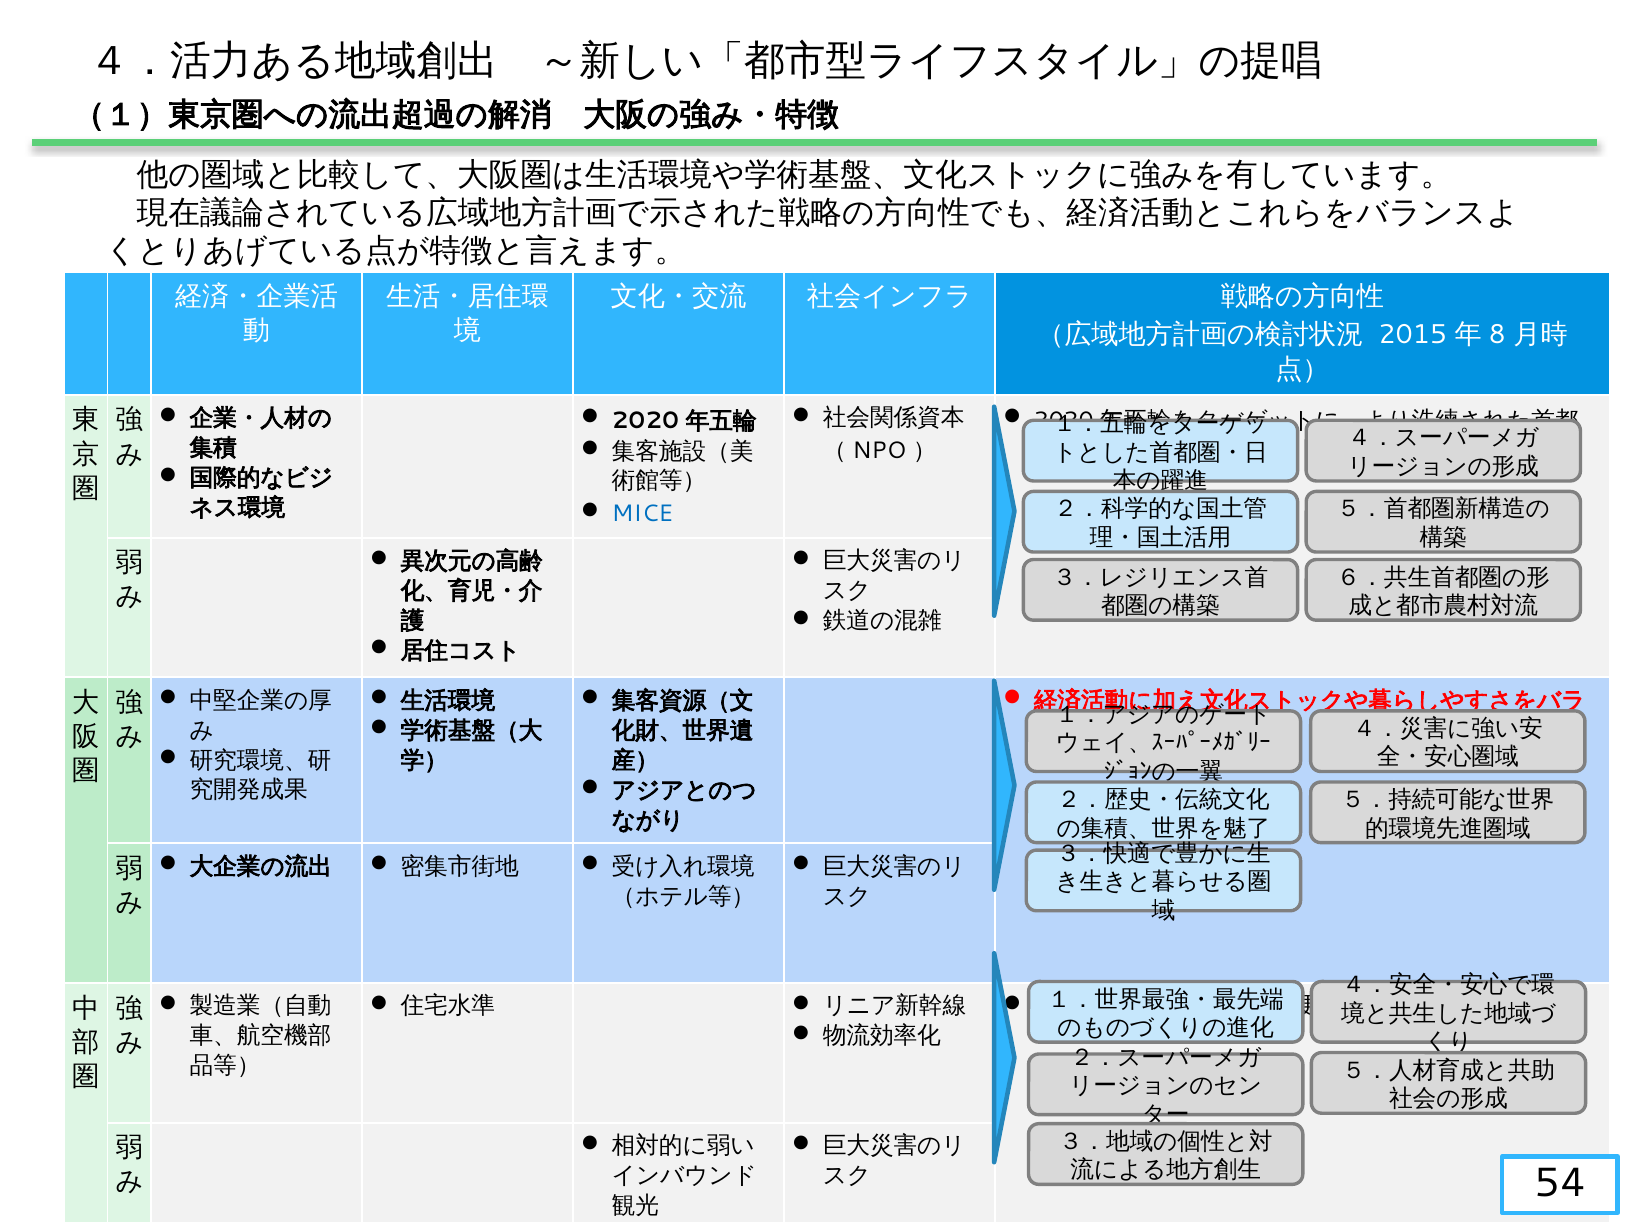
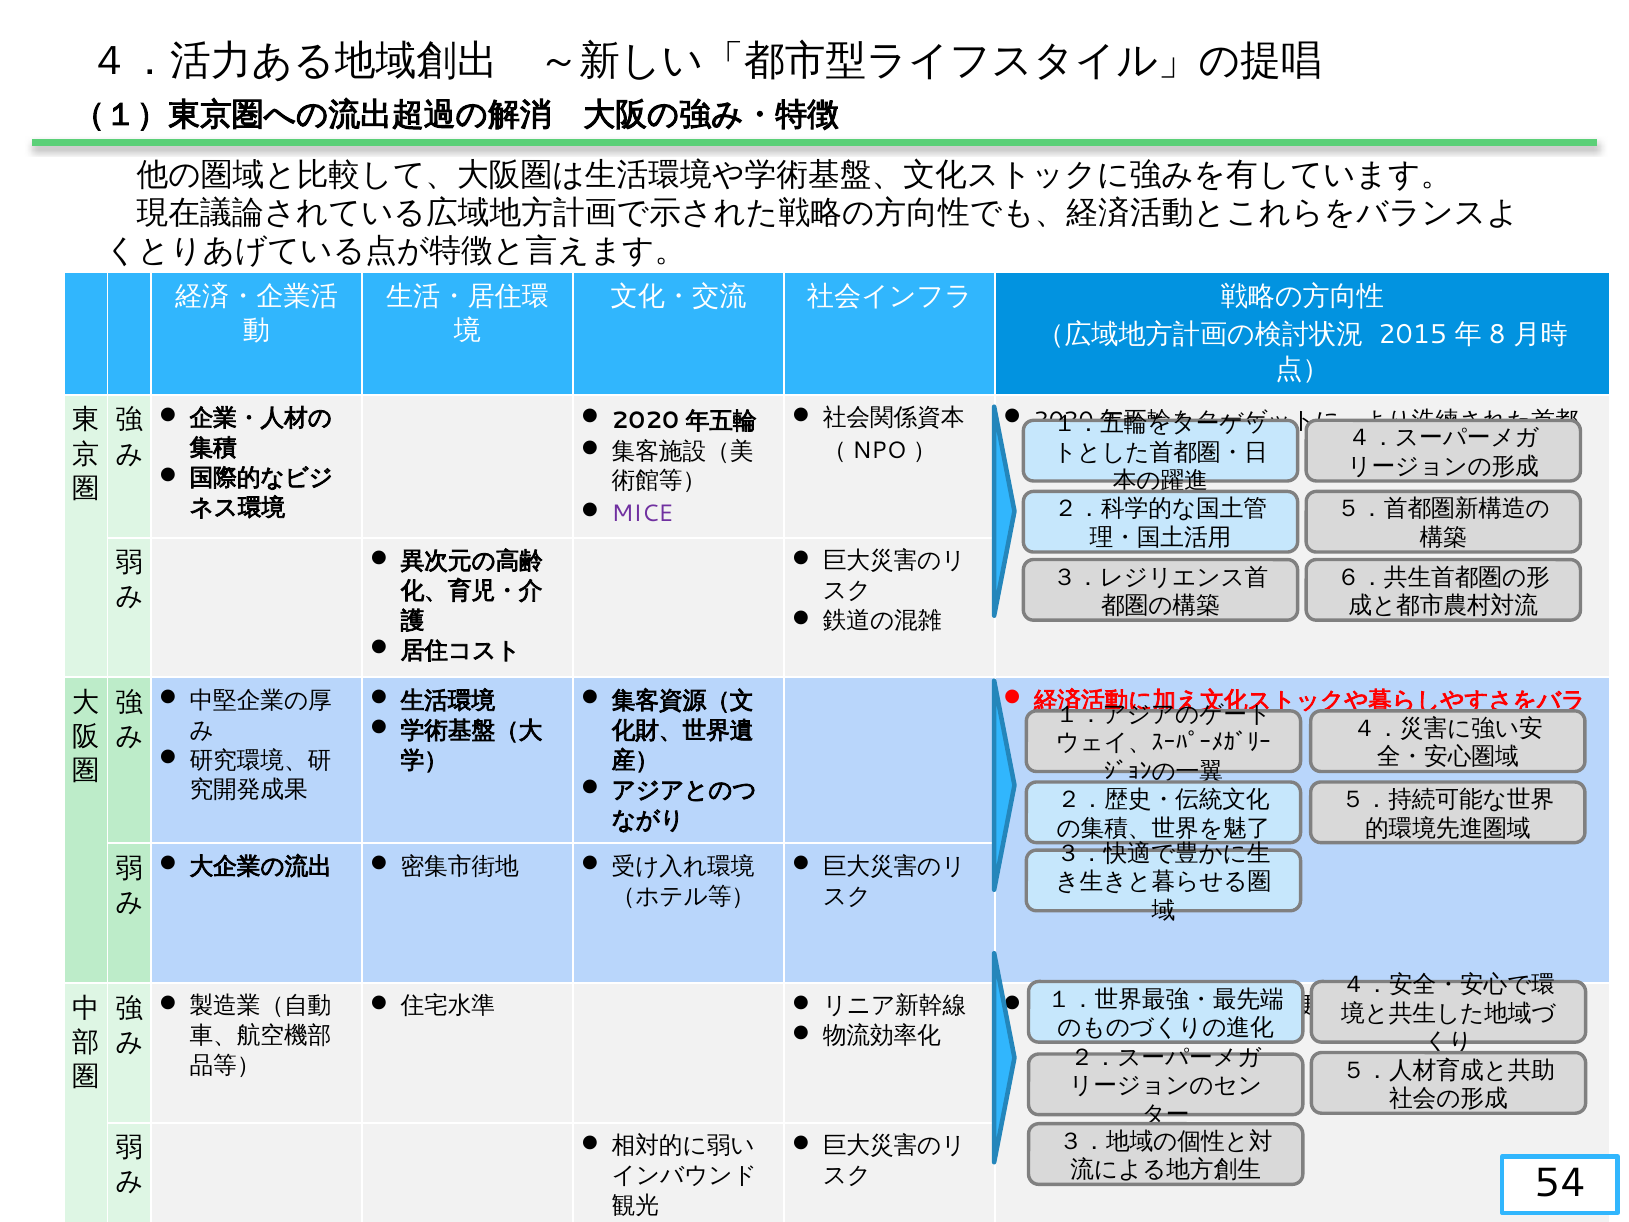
MICE colour: blue -> purple
